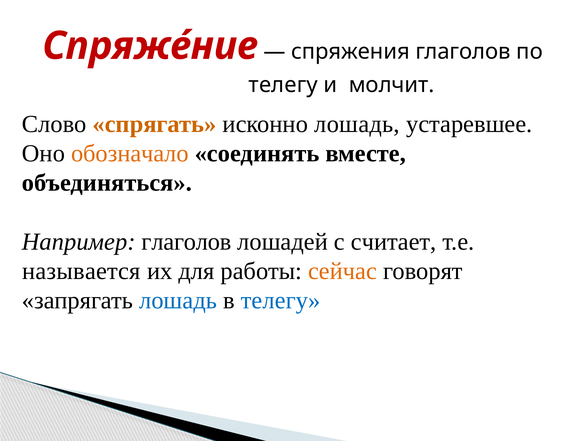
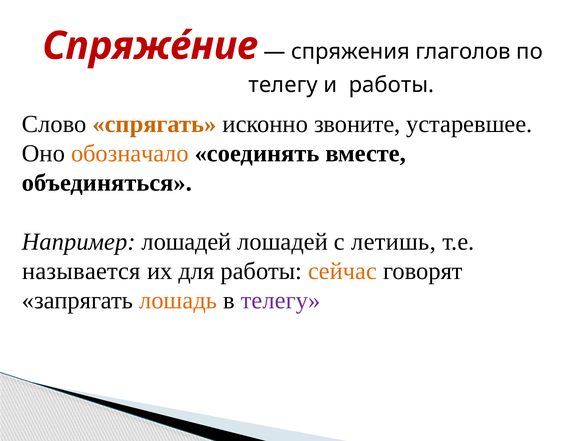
и молчит: молчит -> работы
исконно лошадь: лошадь -> звоните
Например глаголов: глаголов -> лошадей
считает: считает -> летишь
лошадь at (178, 300) colour: blue -> orange
телегу at (281, 300) colour: blue -> purple
